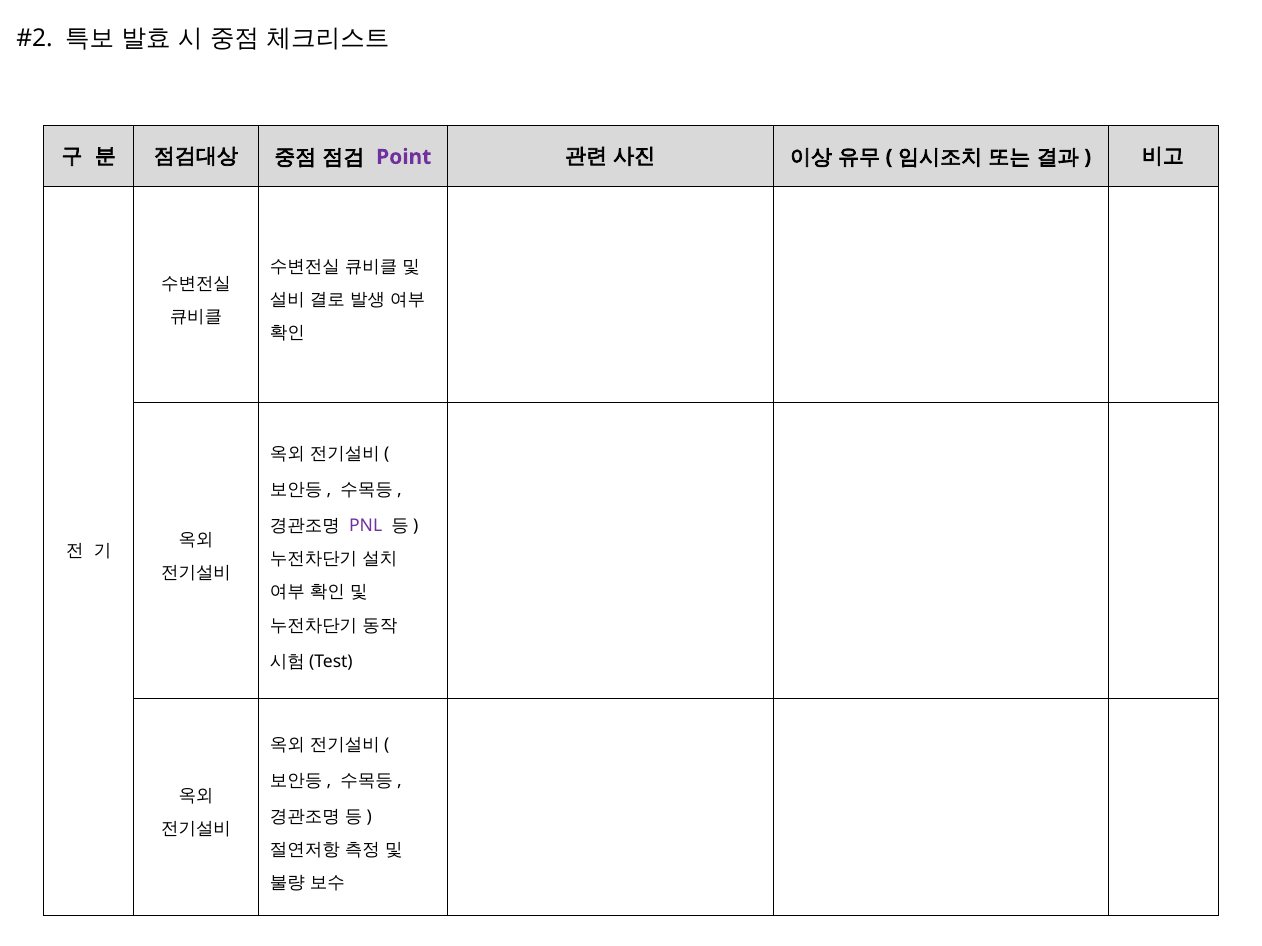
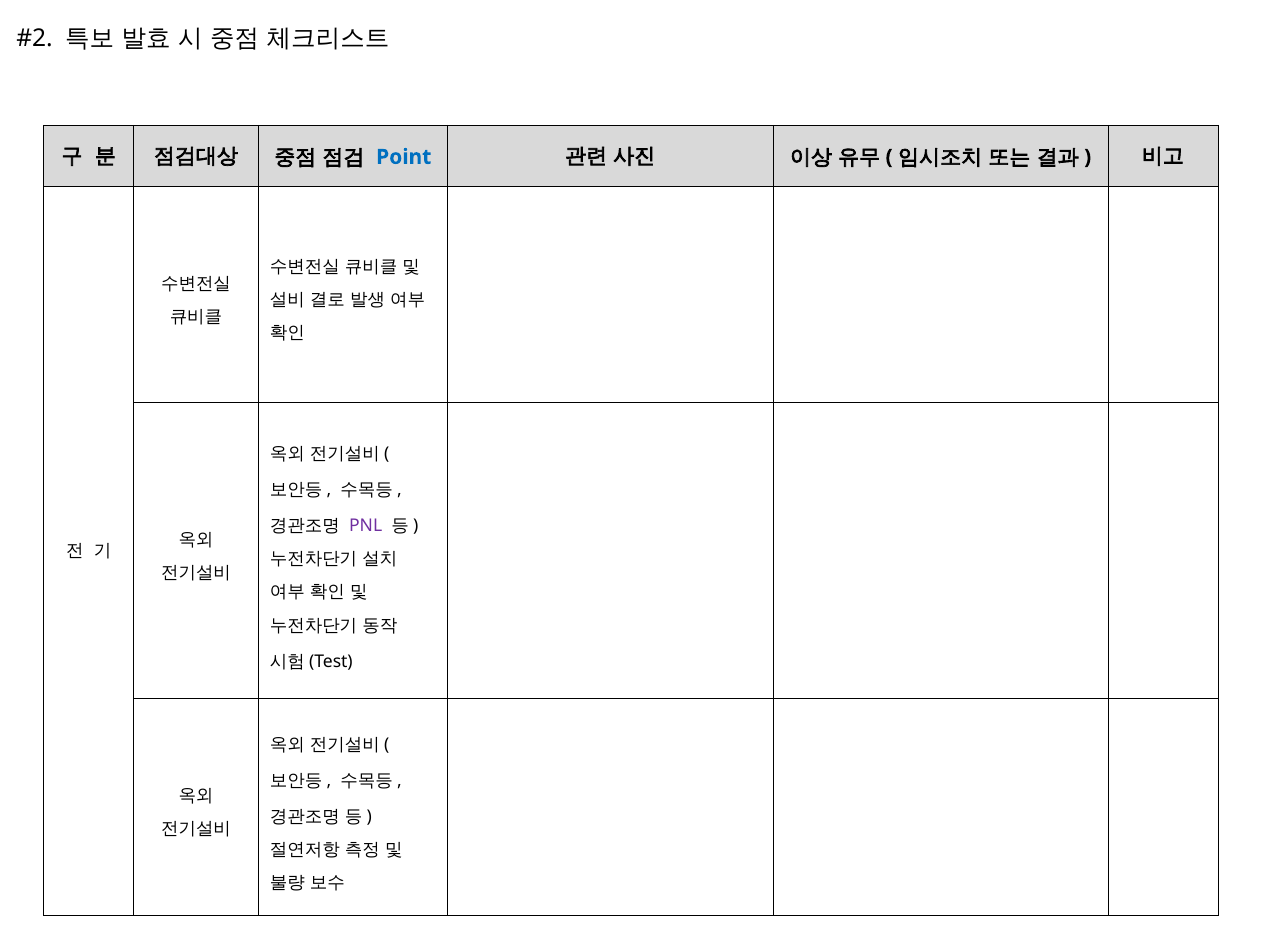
Point colour: purple -> blue
